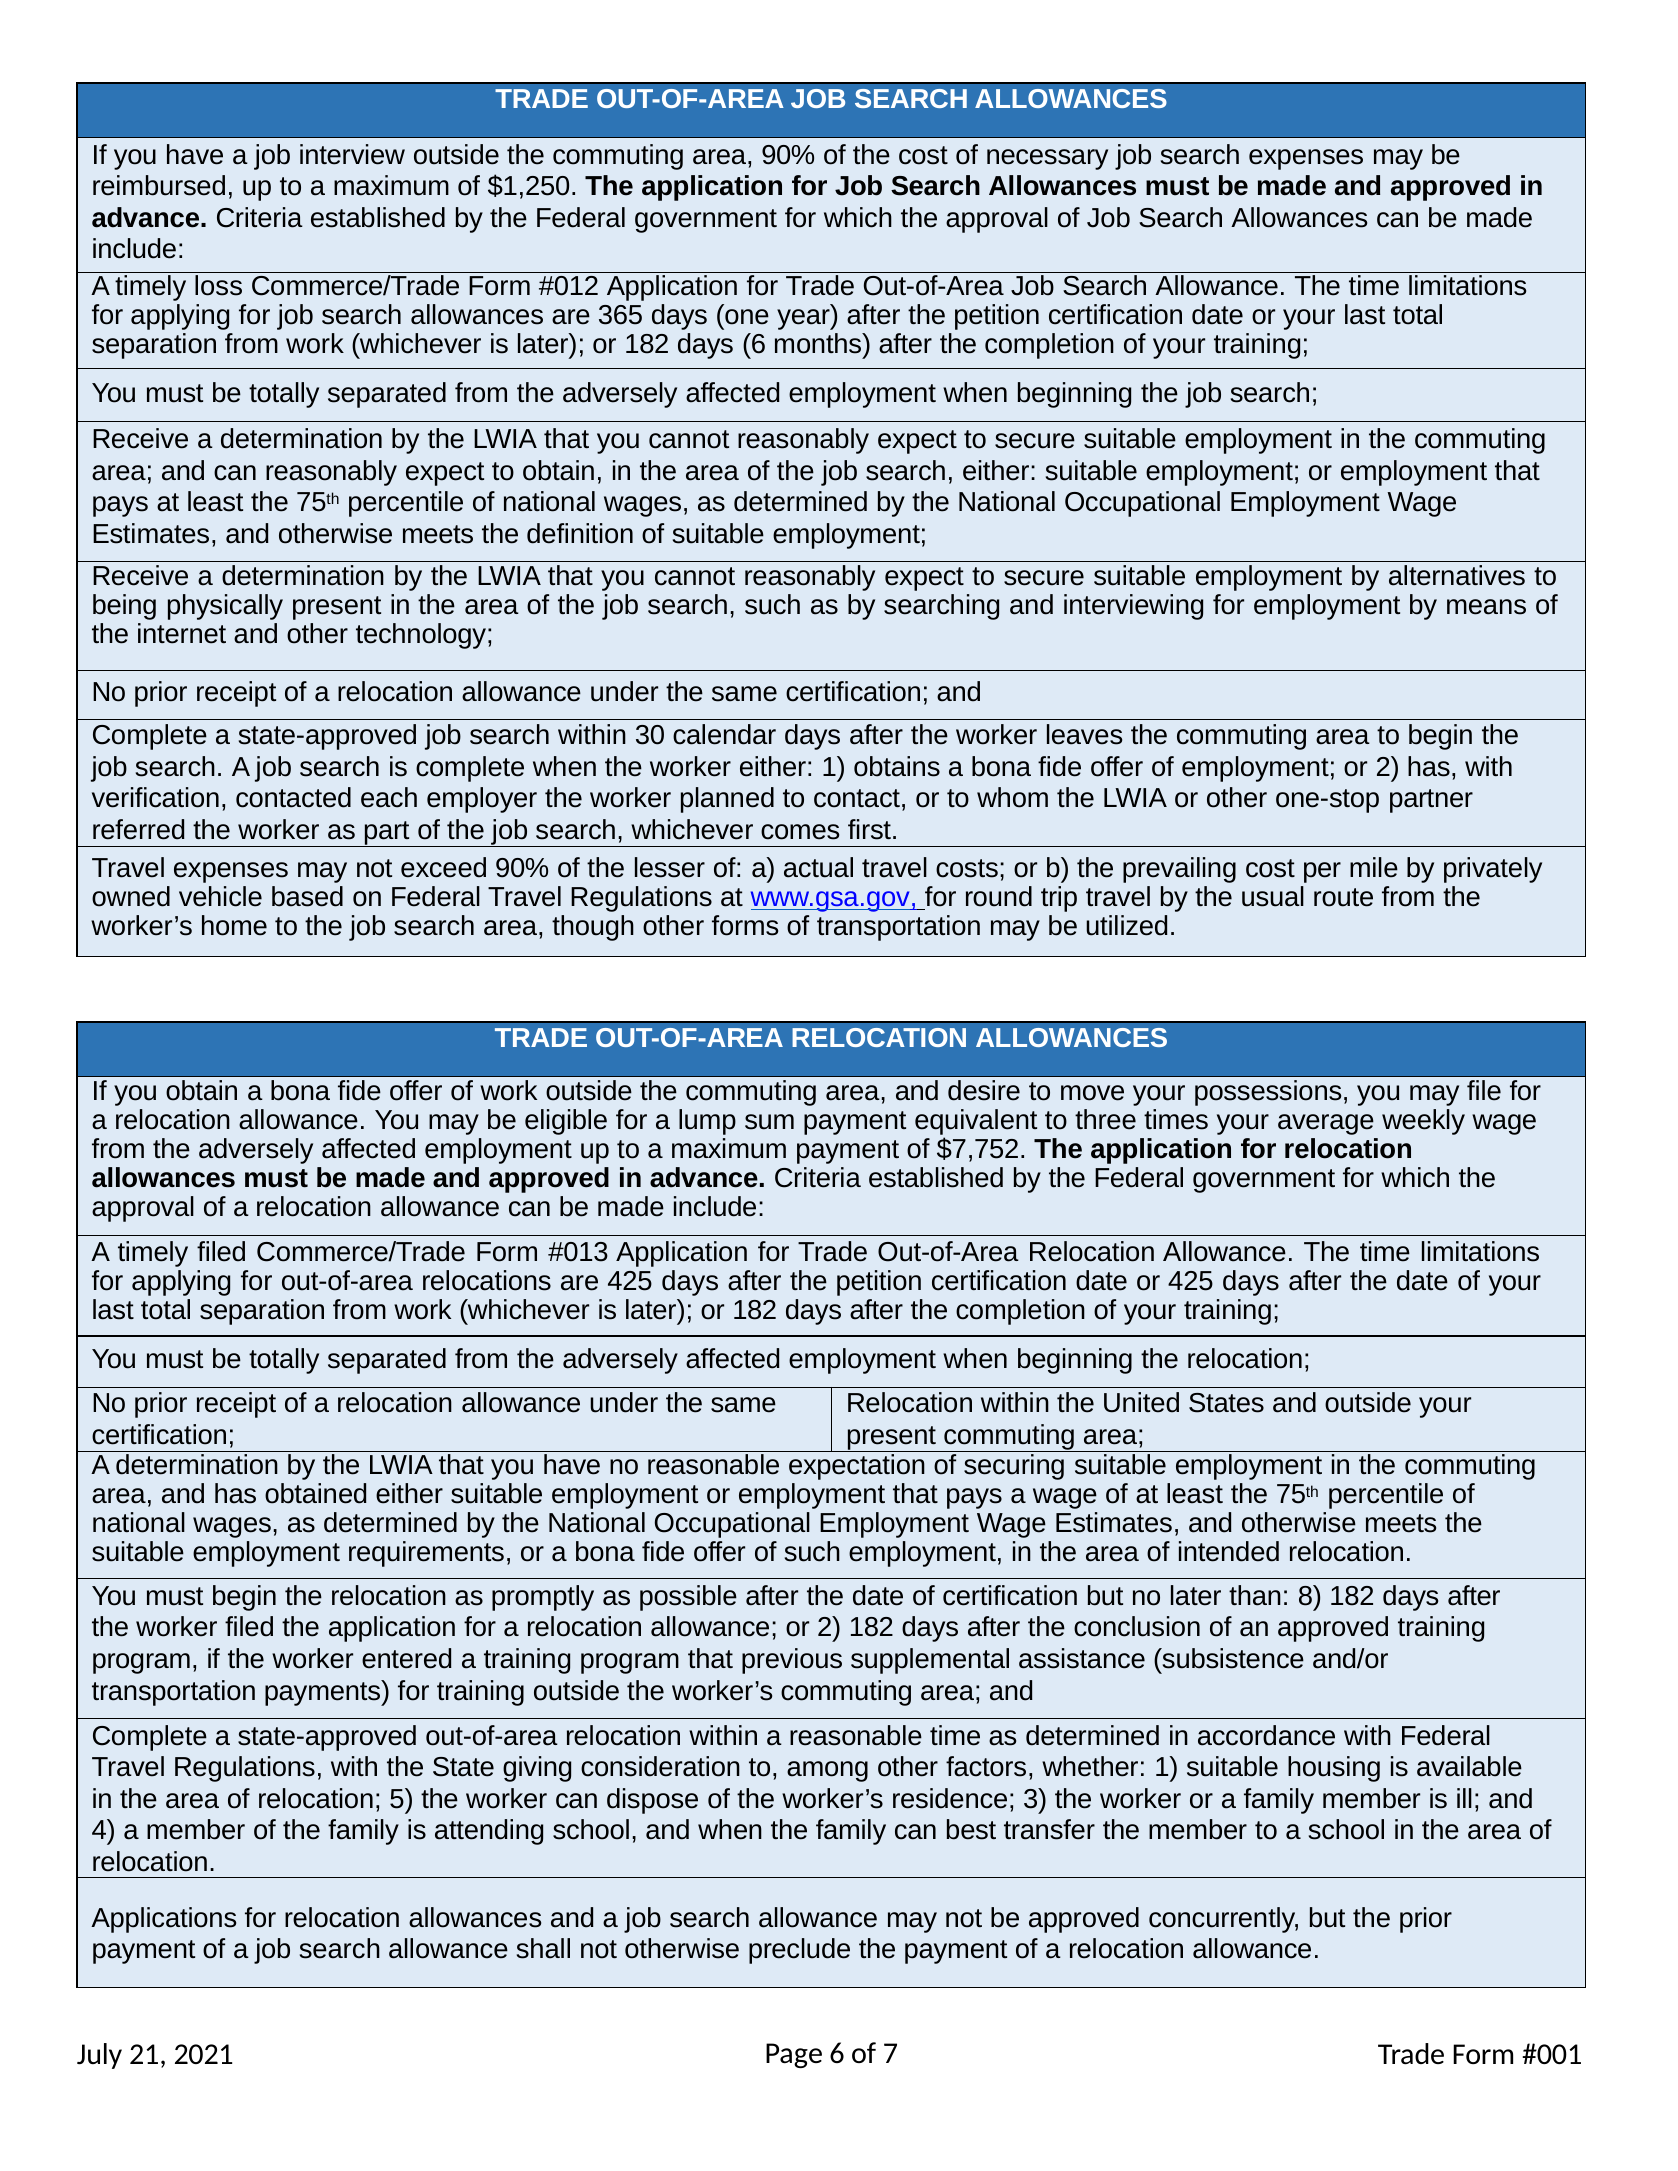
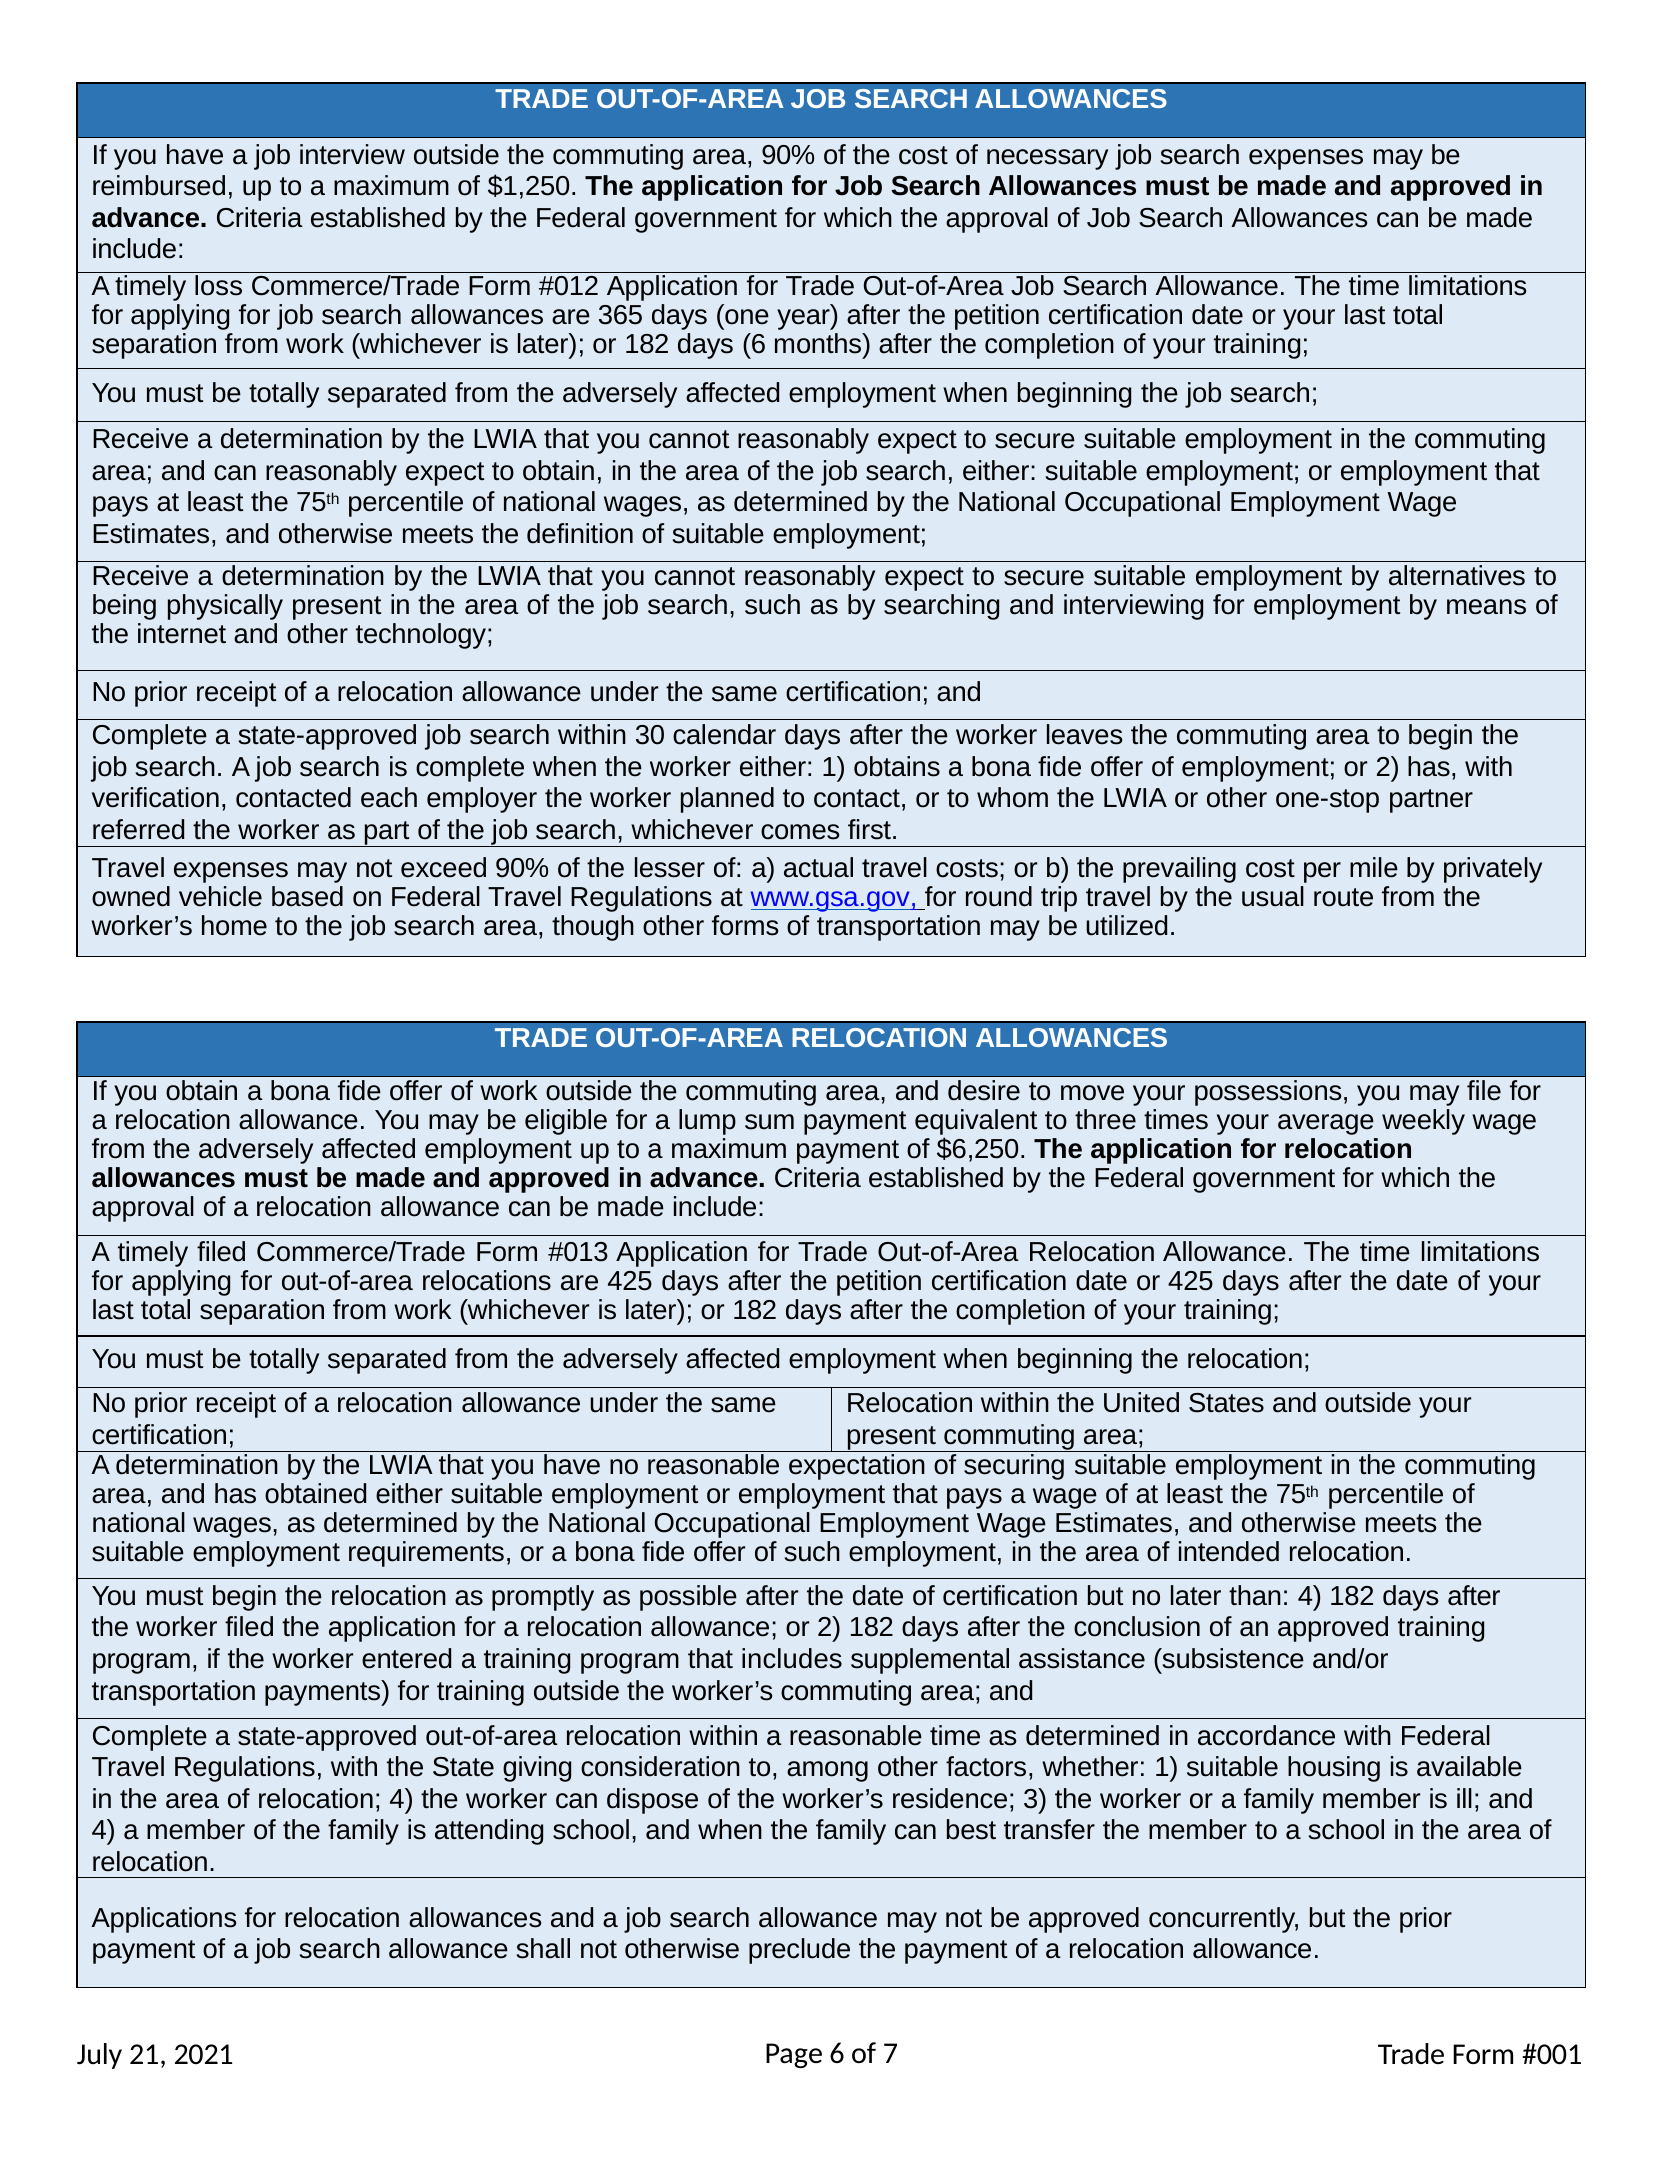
$7,752: $7,752 -> $6,250
than 8: 8 -> 4
previous: previous -> includes
relocation 5: 5 -> 4
